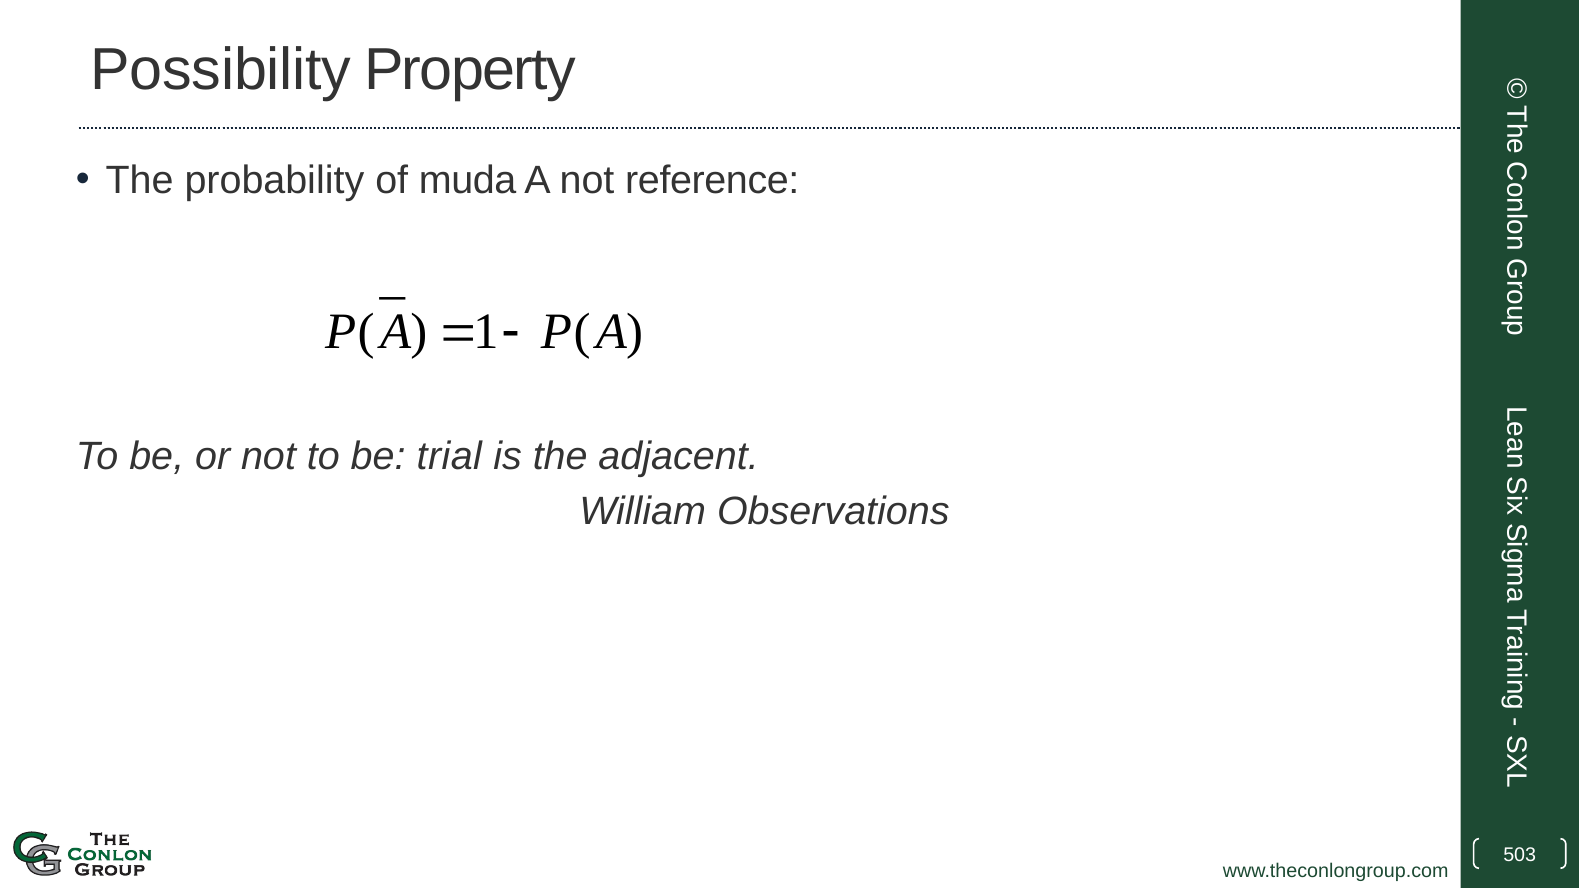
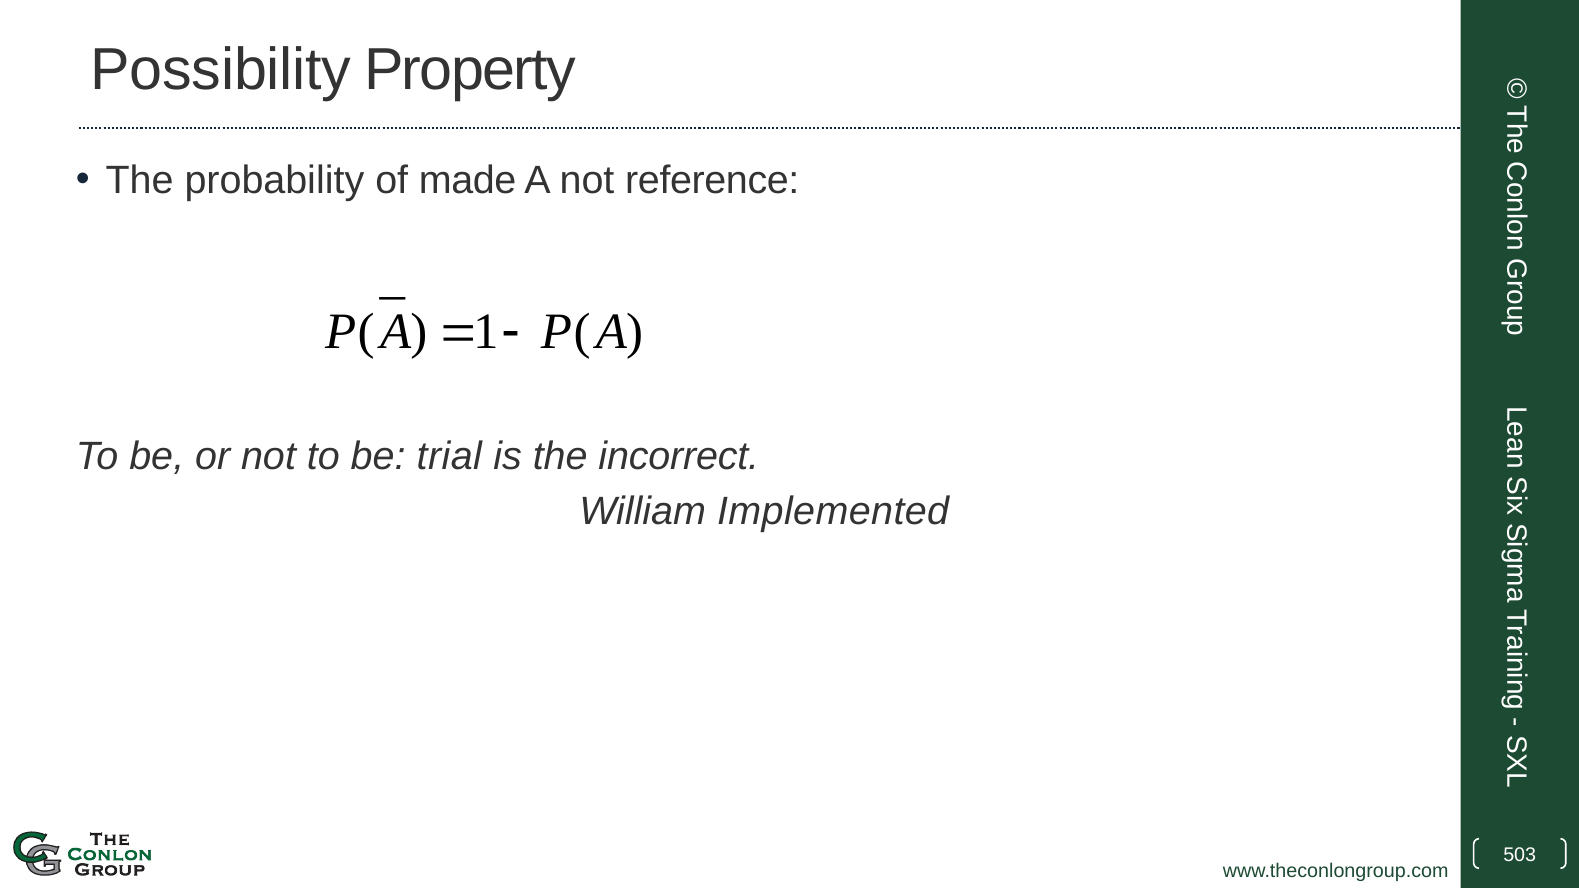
muda: muda -> made
adjacent: adjacent -> incorrect
Observations: Observations -> Implemented
